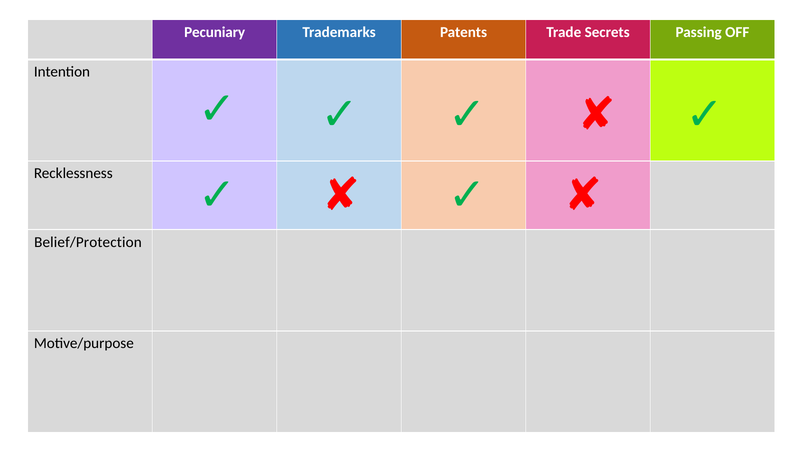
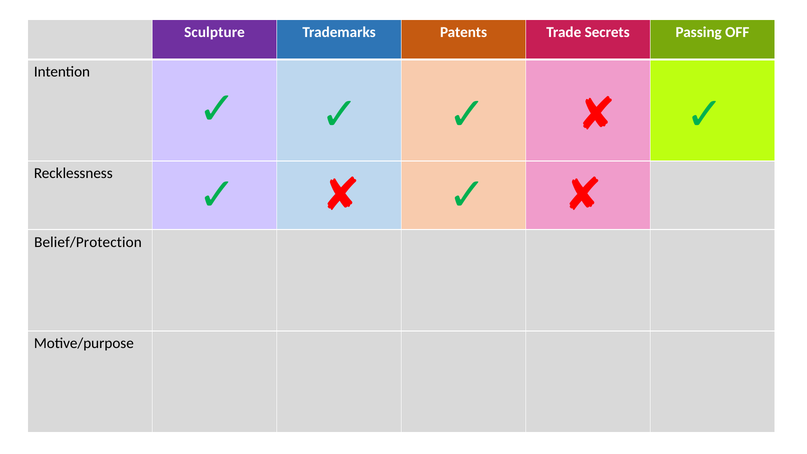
Pecuniary: Pecuniary -> Sculpture
